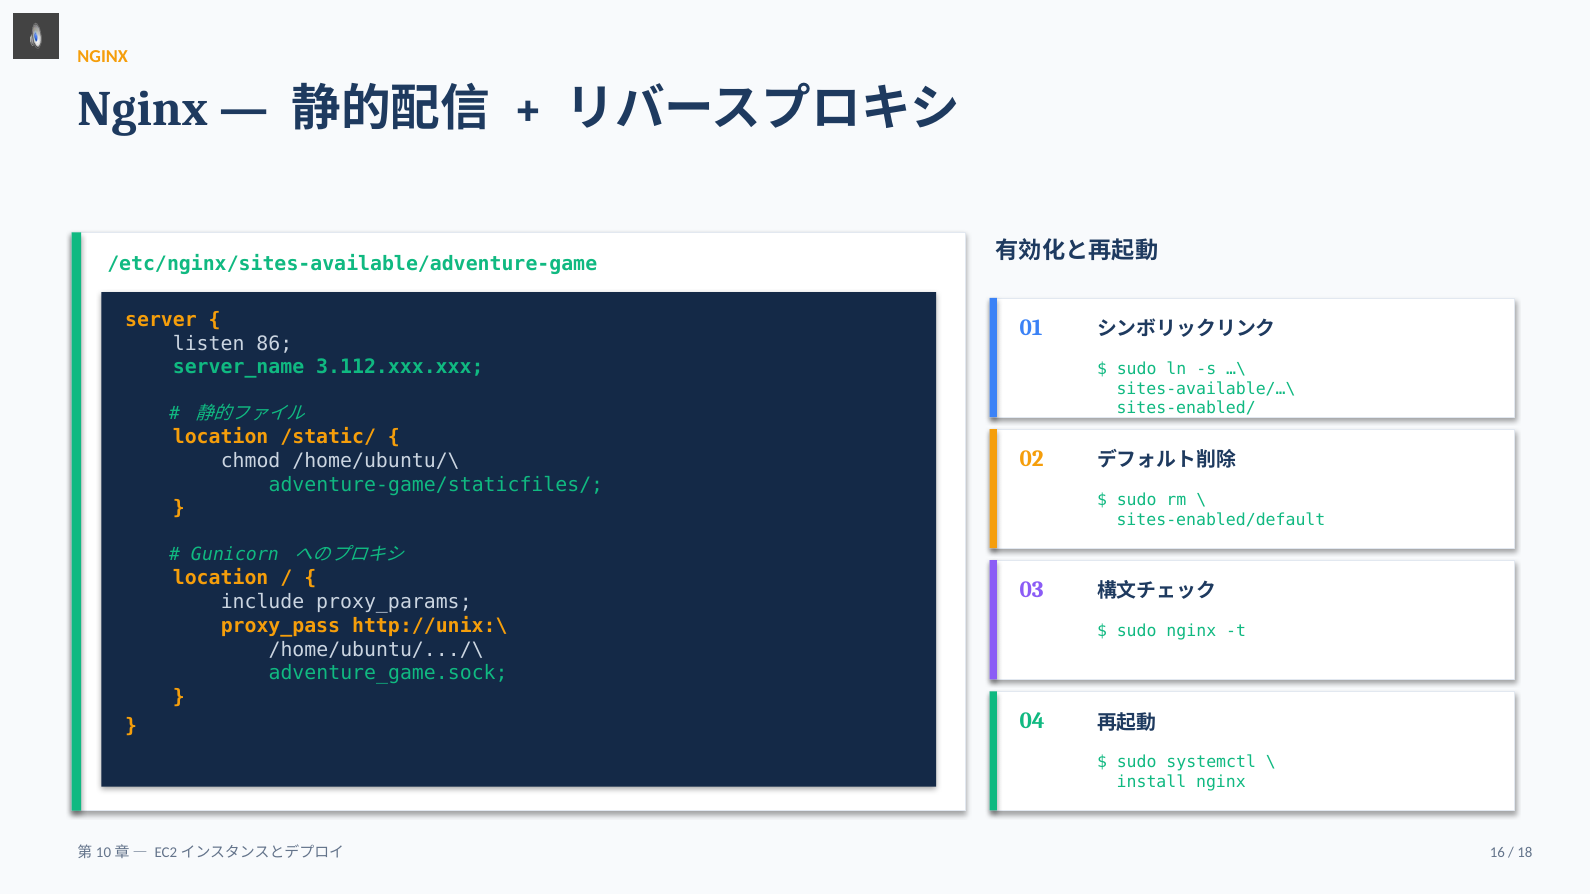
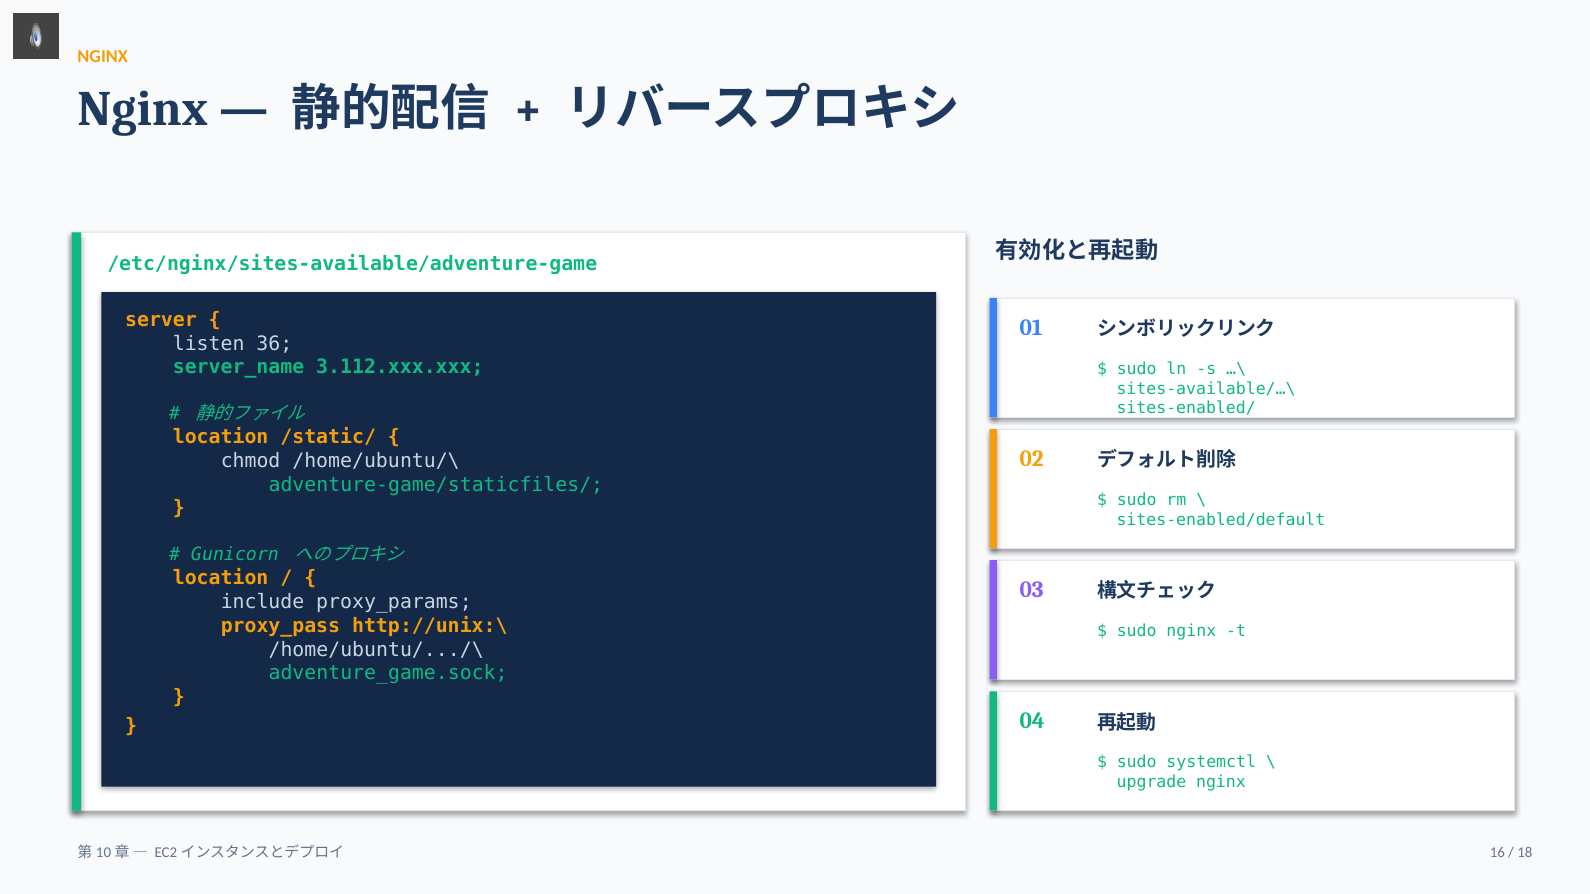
86: 86 -> 36
install: install -> upgrade
